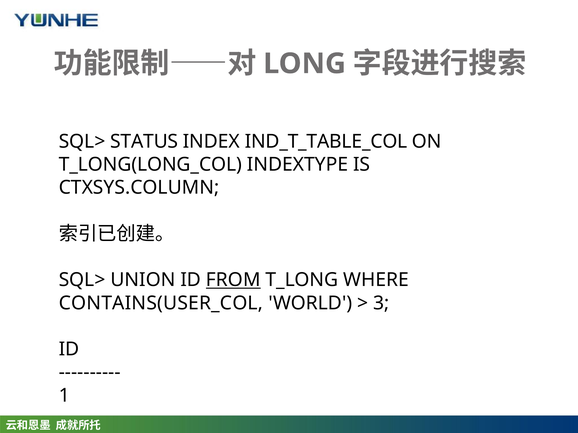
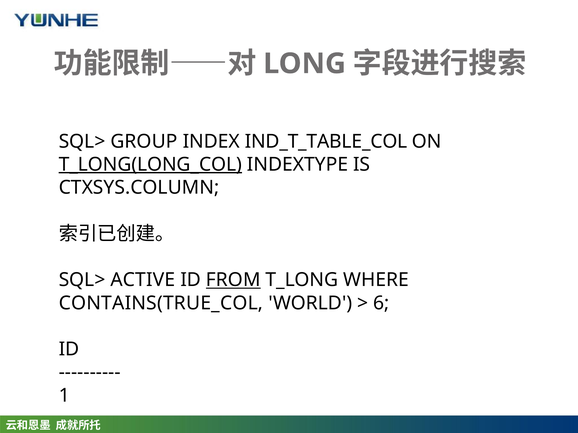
STATUS: STATUS -> GROUP
T_LONG(LONG_COL underline: none -> present
UNION: UNION -> ACTIVE
CONTAINS(USER_COL: CONTAINS(USER_COL -> CONTAINS(TRUE_COL
3: 3 -> 6
